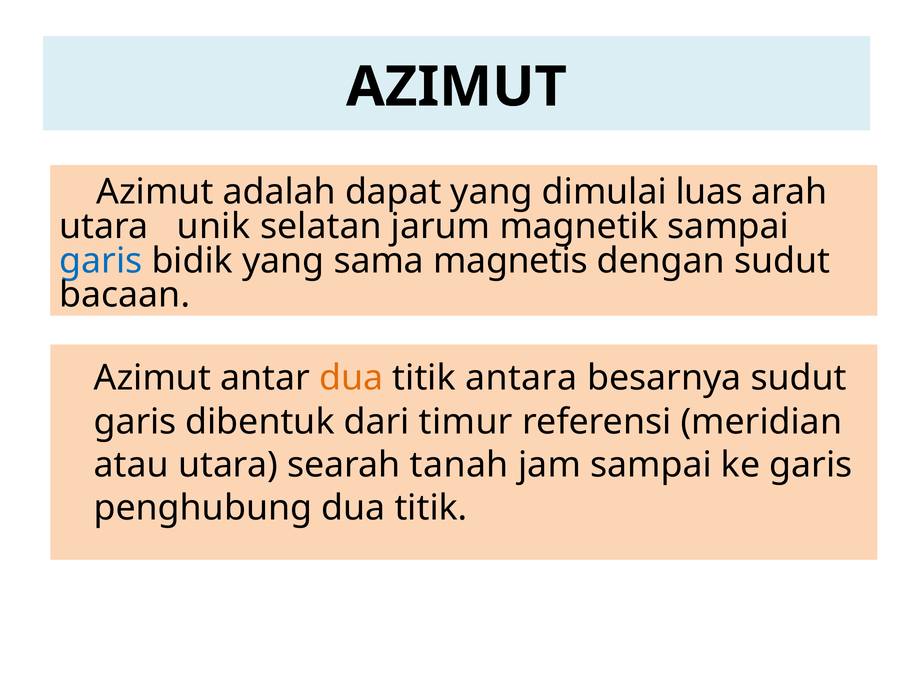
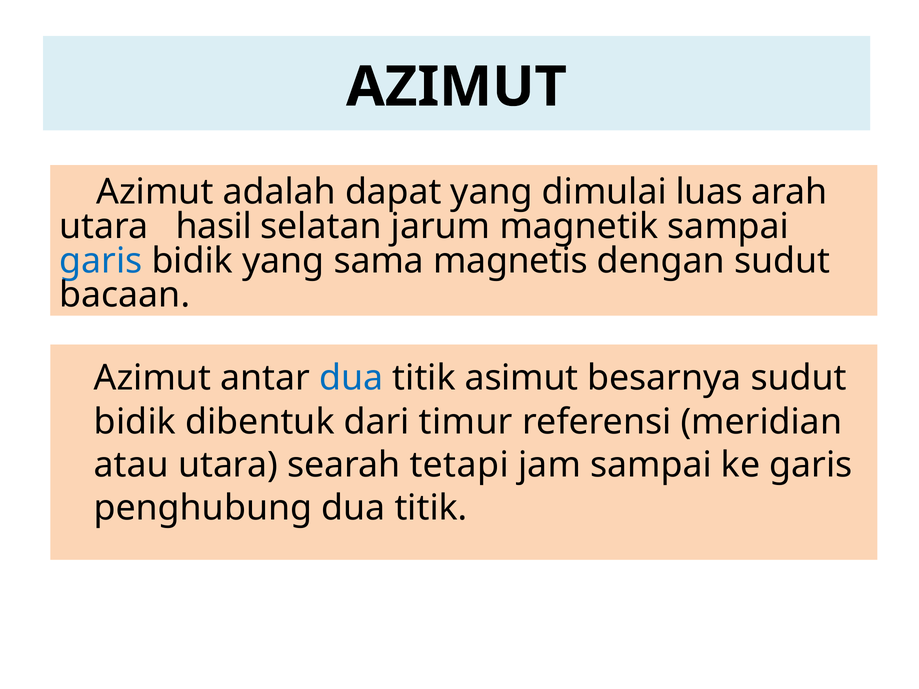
unik: unik -> hasil
dua at (351, 378) colour: orange -> blue
antara: antara -> asimut
garis at (135, 422): garis -> bidik
tanah: tanah -> tetapi
